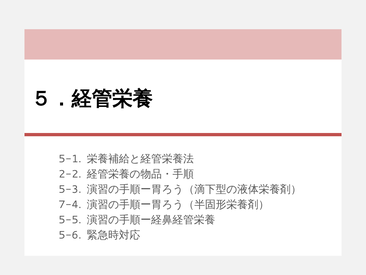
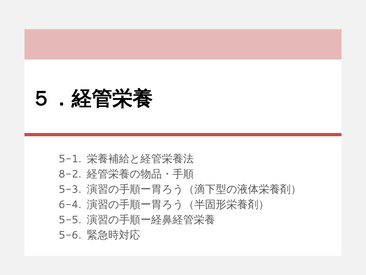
2-2: 2-2 -> 8-2
7-4: 7-4 -> 6-4
